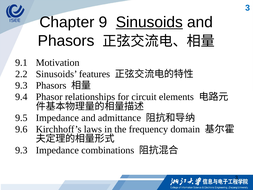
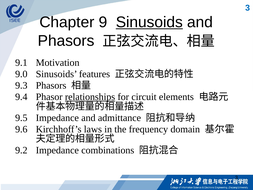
2.2: 2.2 -> 9.0
relationships underline: none -> present
9.3 at (21, 150): 9.3 -> 9.2
